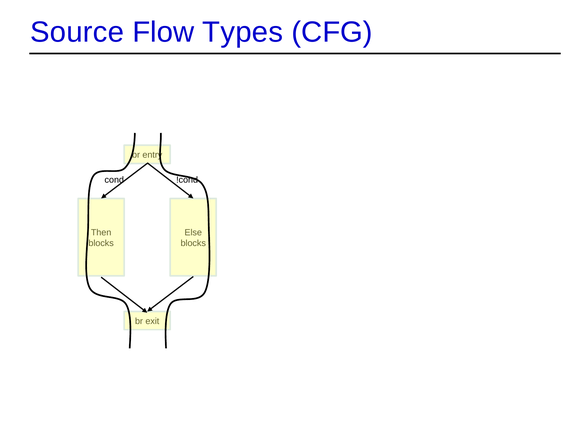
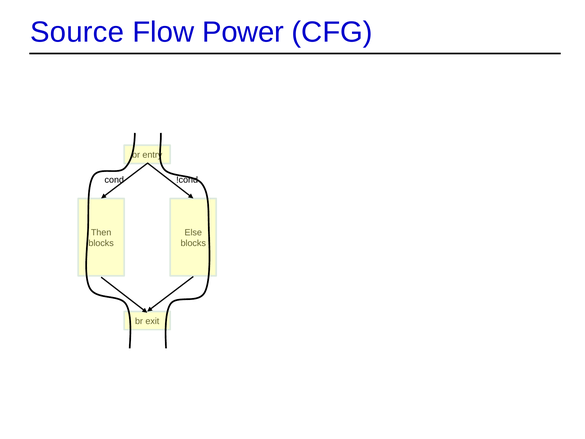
Types: Types -> Power
